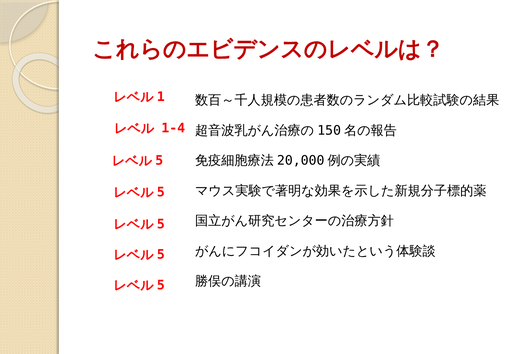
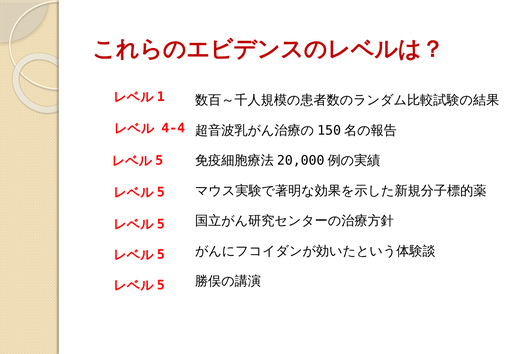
1-4: 1-4 -> 4-4
